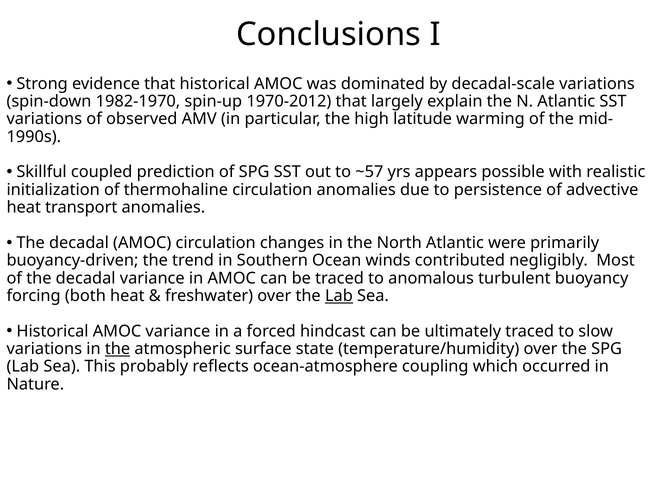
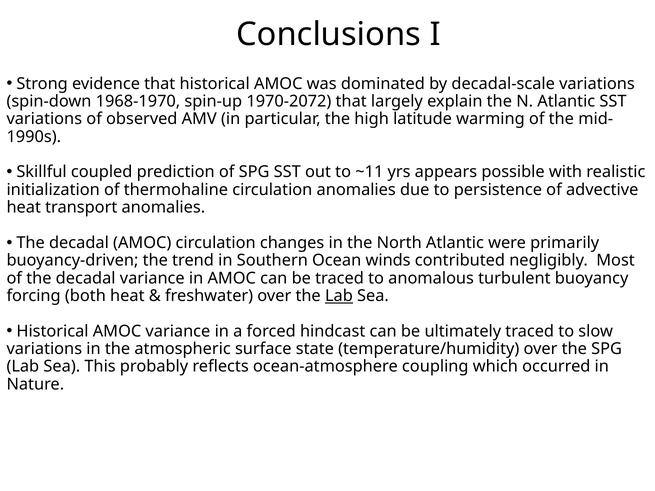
1982-1970: 1982-1970 -> 1968-1970
1970-2012: 1970-2012 -> 1970-2072
~57: ~57 -> ~11
the at (118, 349) underline: present -> none
